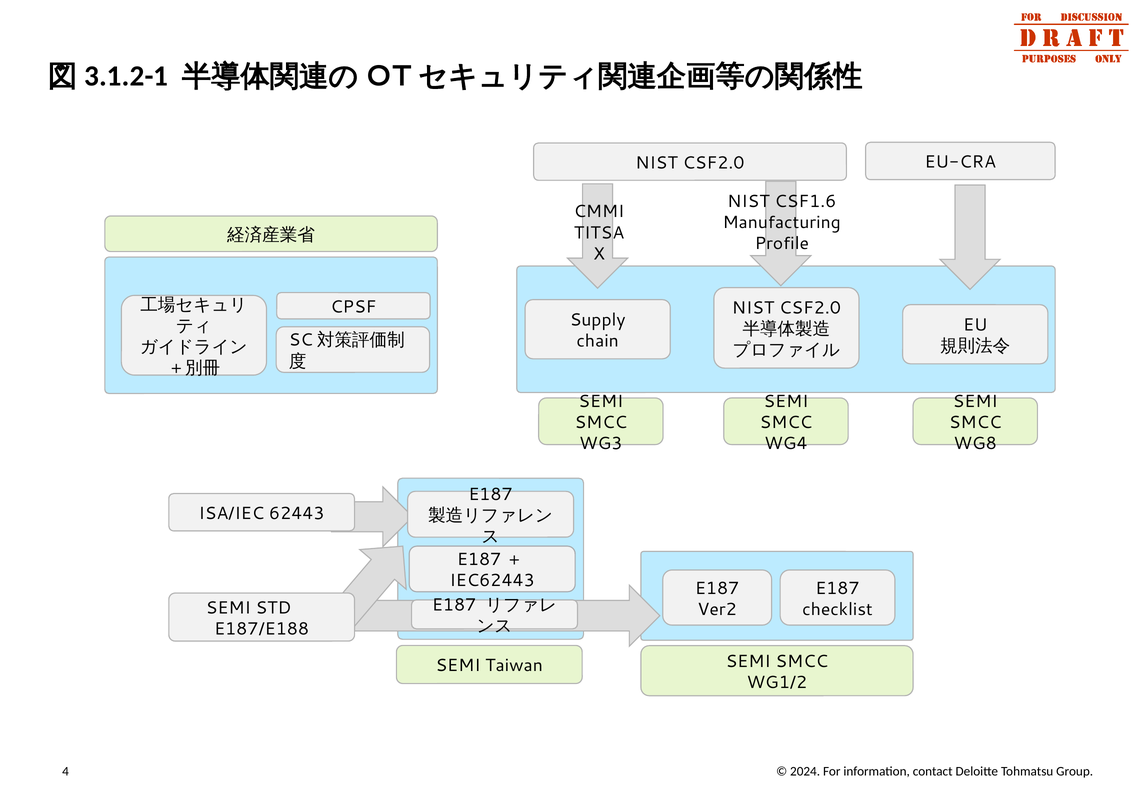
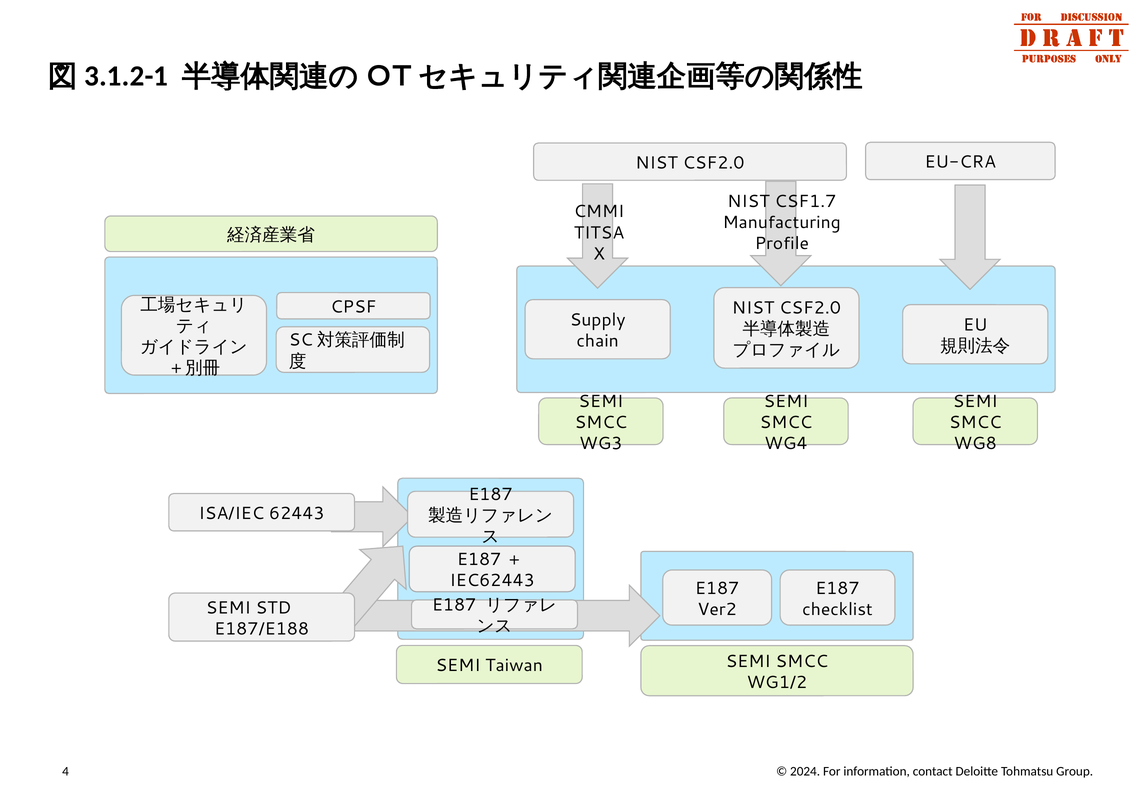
CSF1.6: CSF1.6 -> CSF1.7
